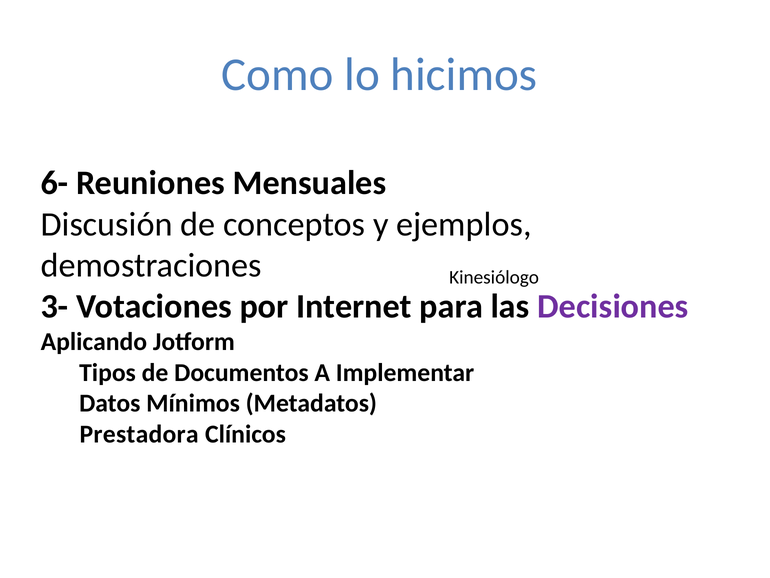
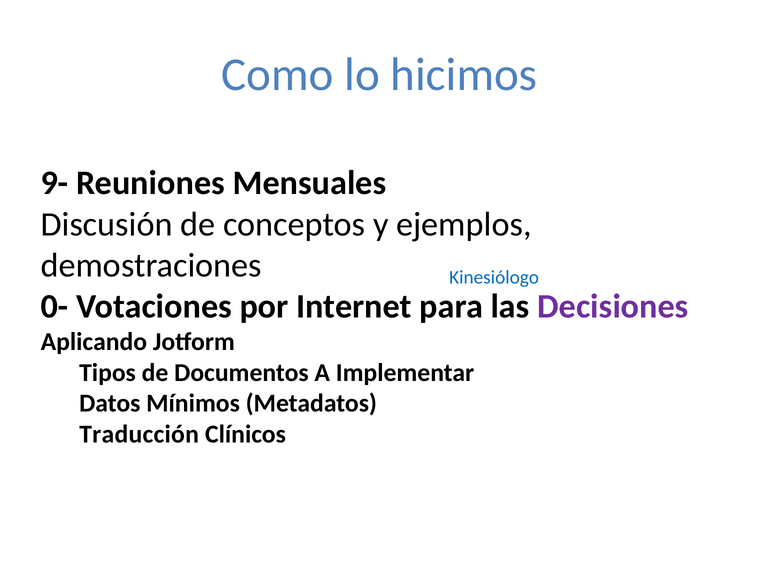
6-: 6- -> 9-
Kinesiólogo colour: black -> blue
3-: 3- -> 0-
Prestadora: Prestadora -> Traducción
